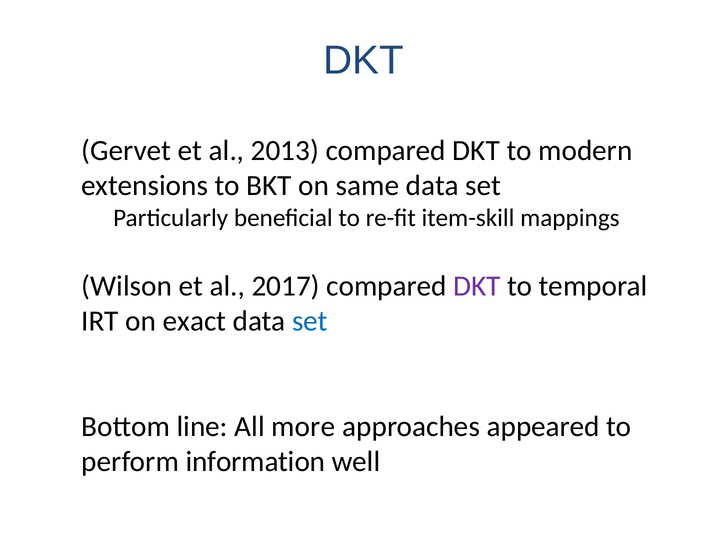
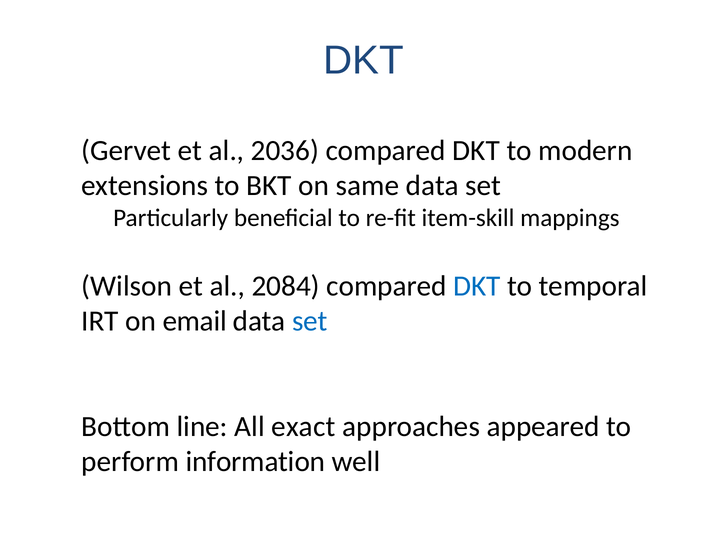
2013: 2013 -> 2036
2017: 2017 -> 2084
DKT at (477, 286) colour: purple -> blue
exact: exact -> email
more: more -> exact
